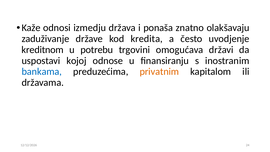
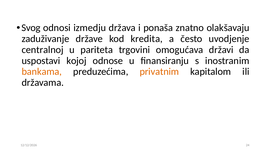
Kaže: Kaže -> Svog
kreditnom: kreditnom -> centralnoj
potrebu: potrebu -> pariteta
bankama colour: blue -> orange
